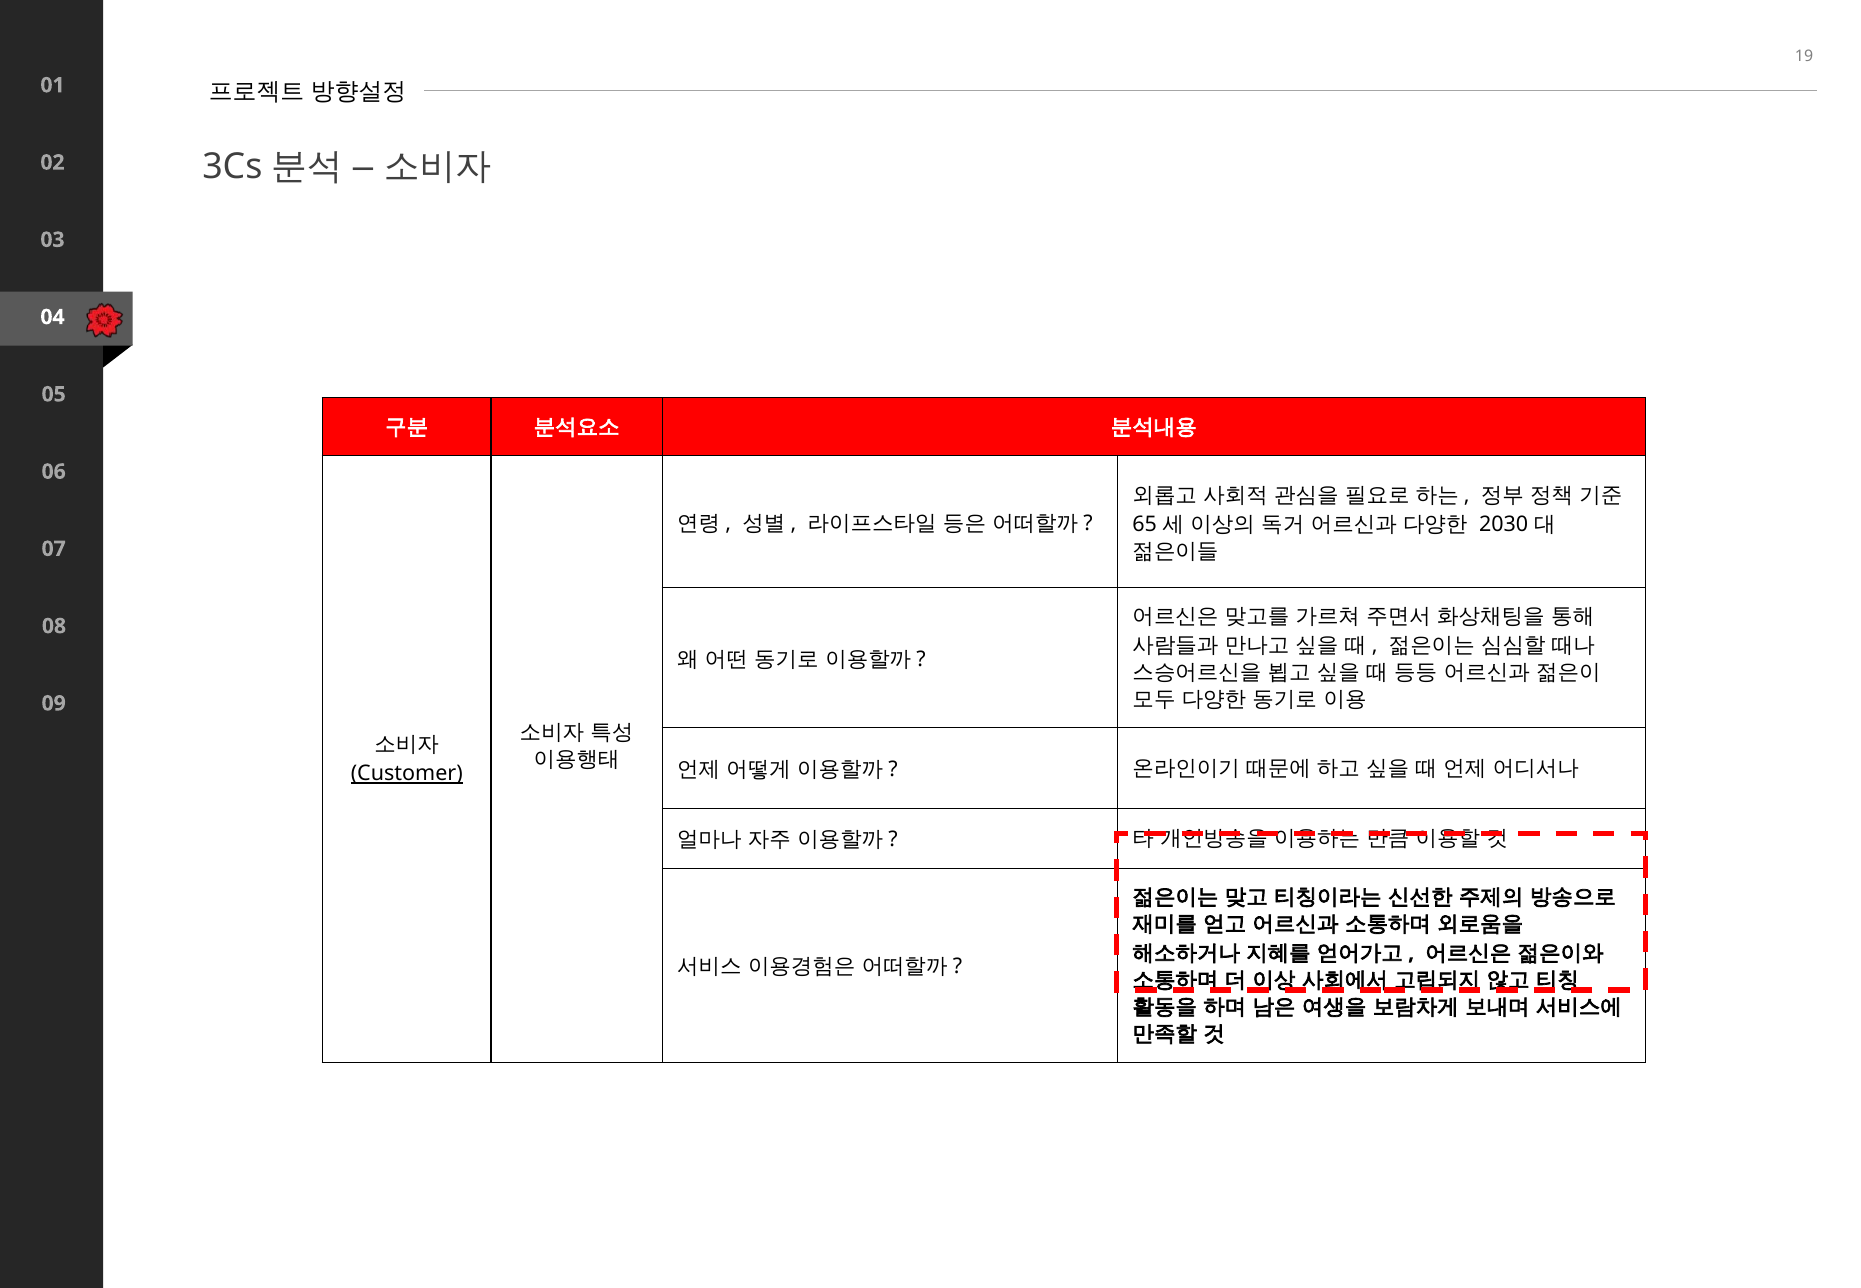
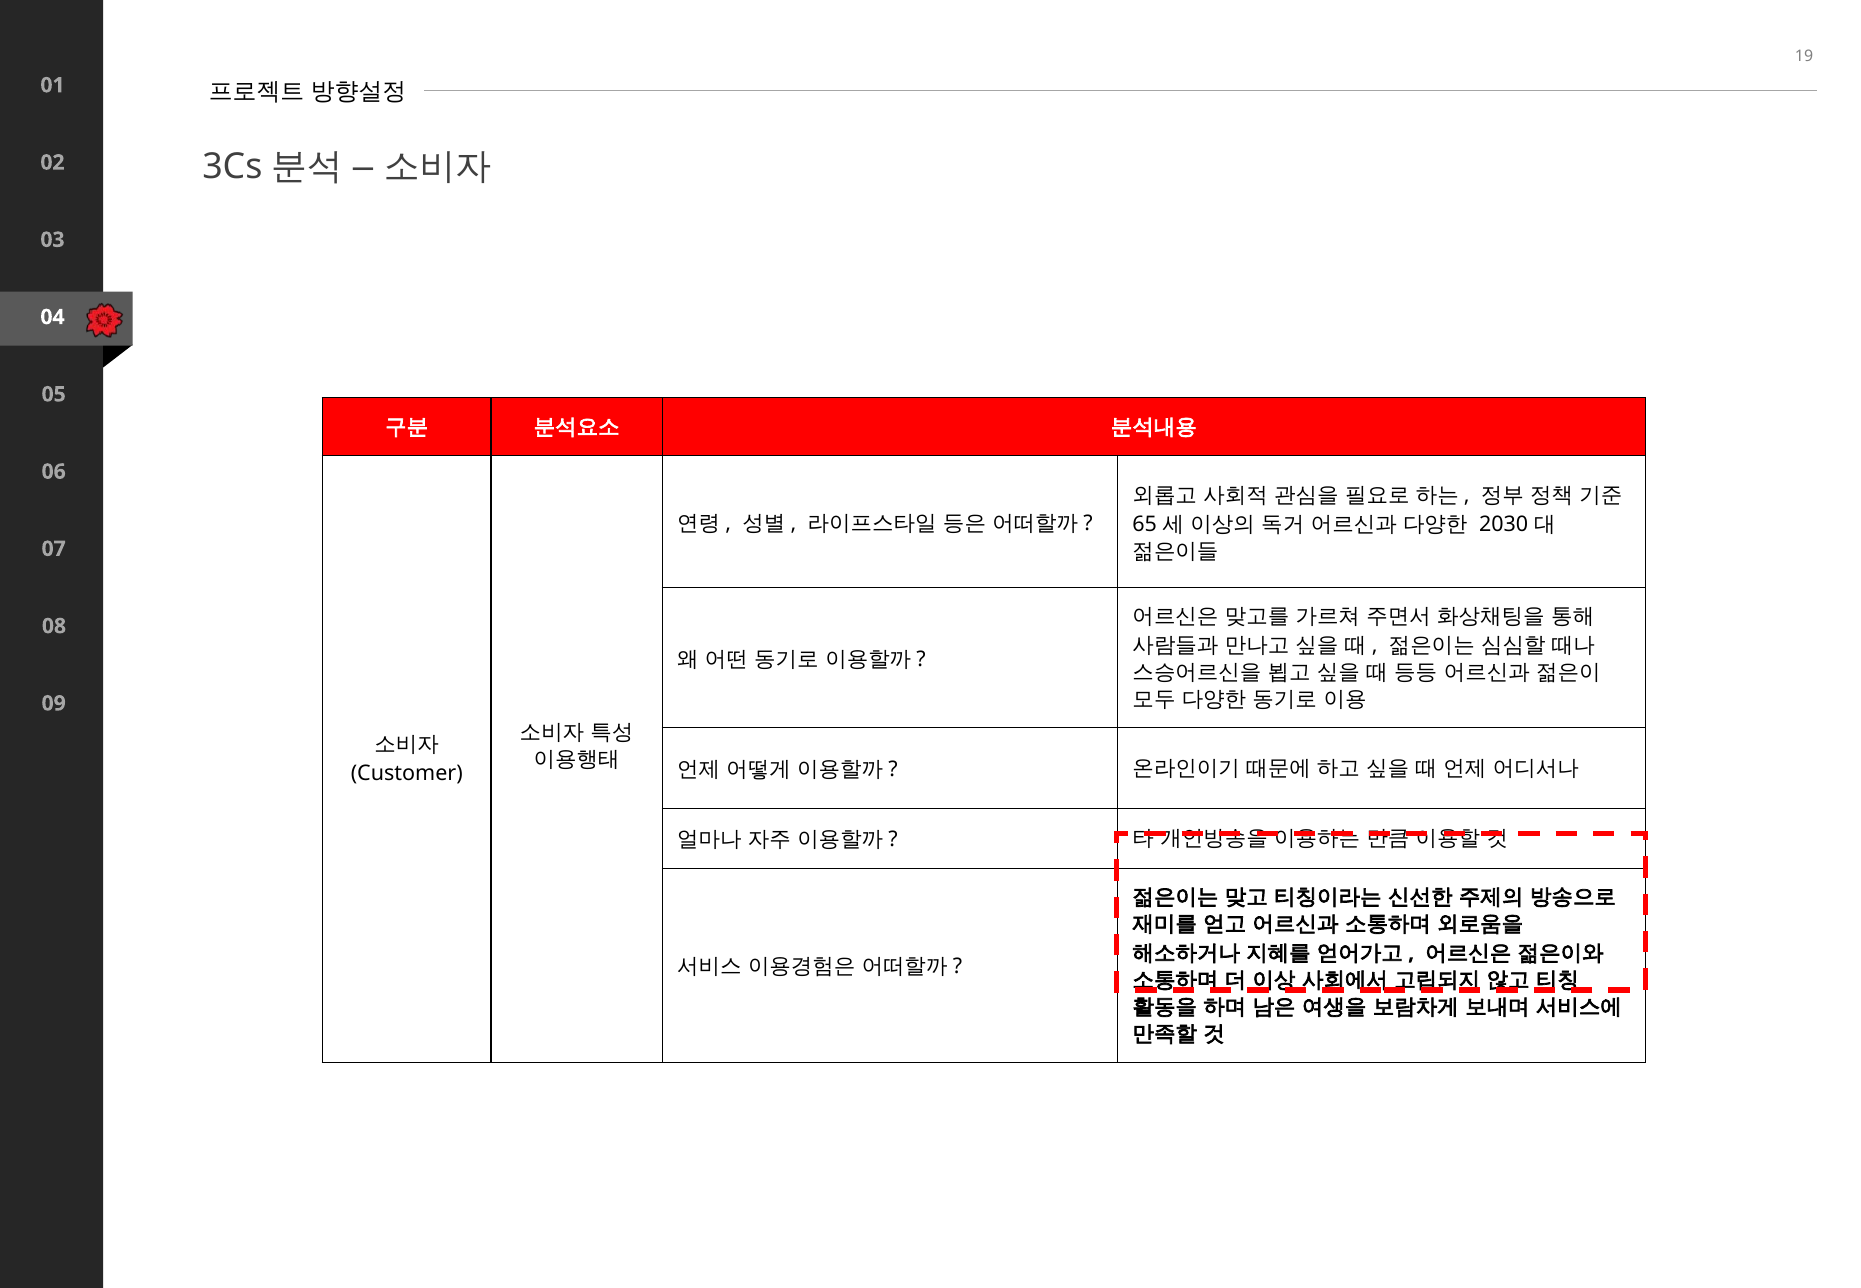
Customer underline: present -> none
